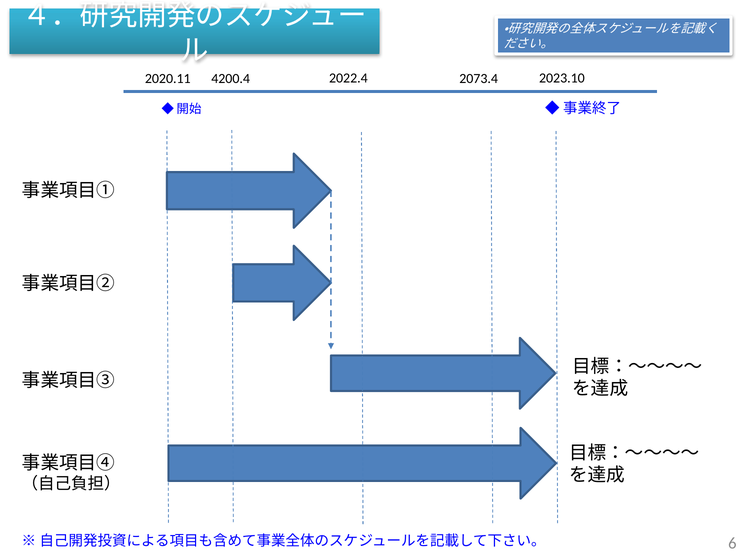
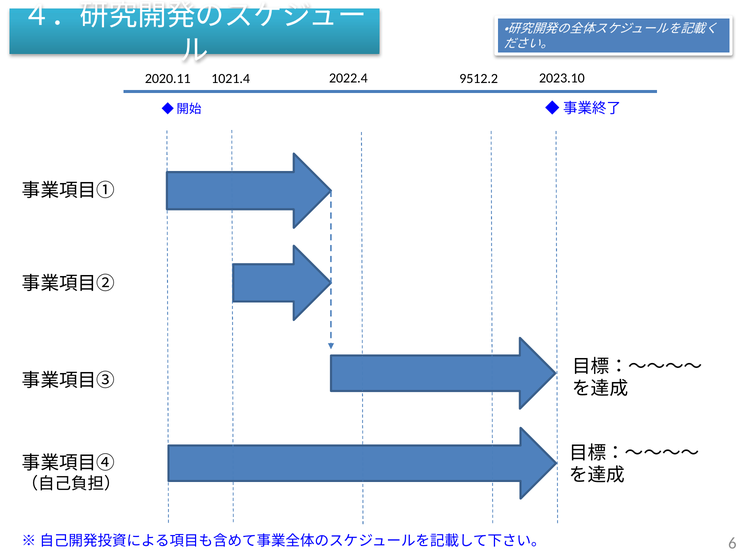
4200.4: 4200.4 -> 1021.4
2073.4: 2073.4 -> 9512.2
